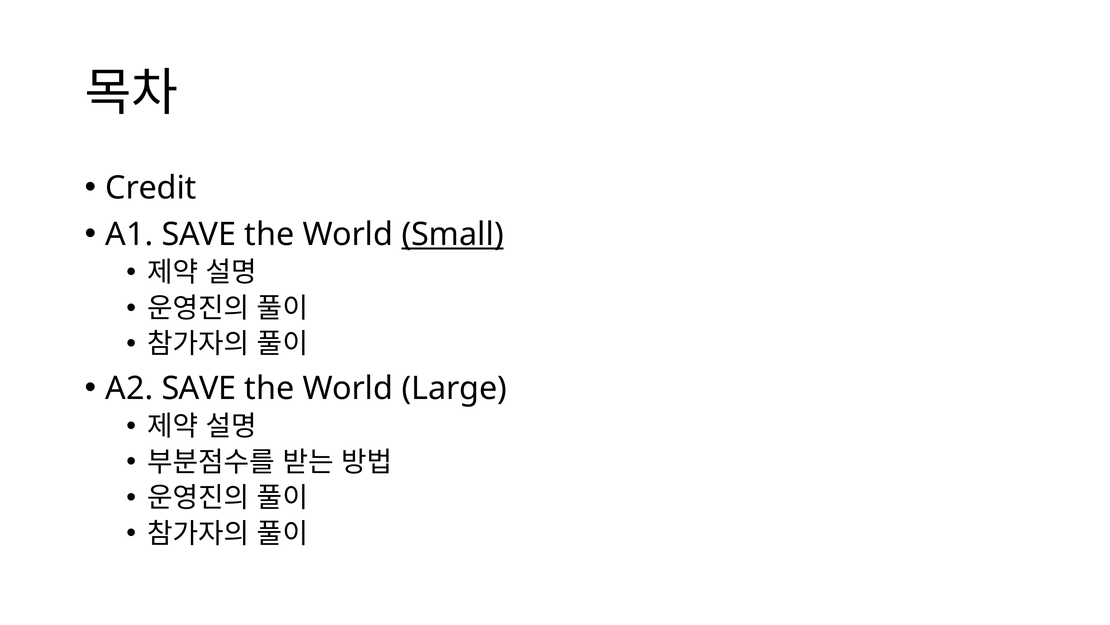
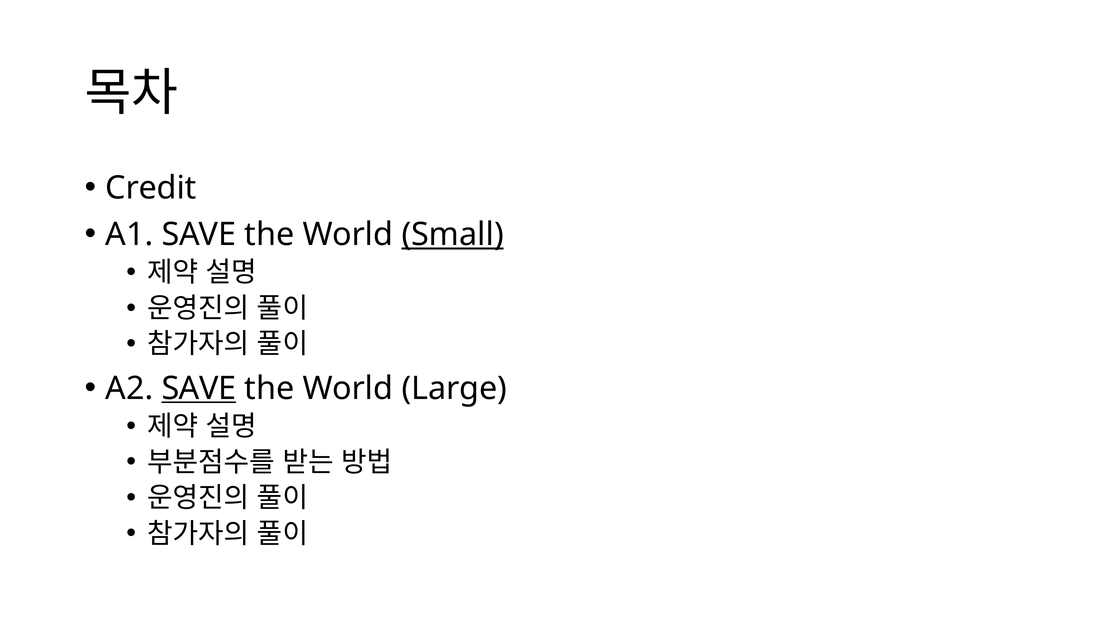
SAVE at (199, 388) underline: none -> present
